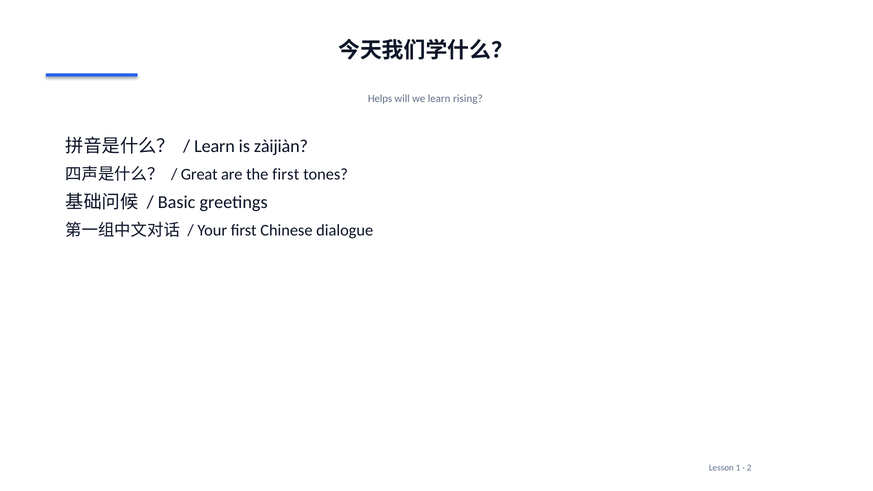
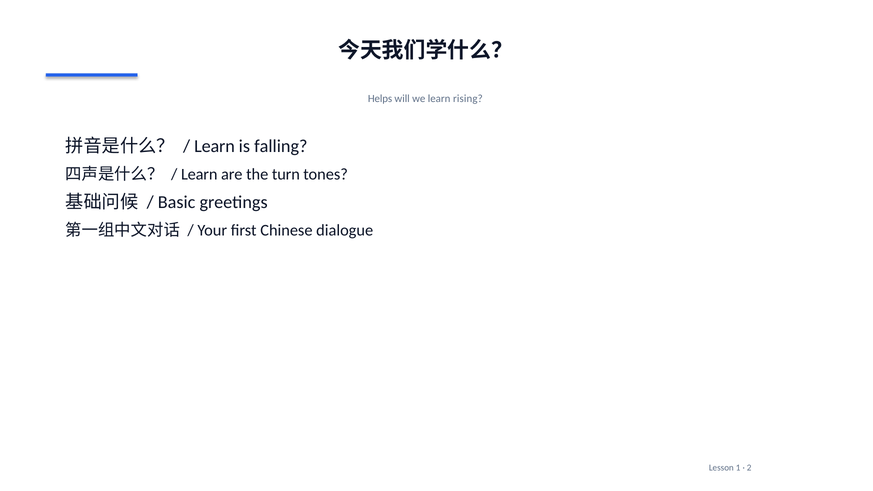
zàijiàn: zàijiàn -> falling
Great at (199, 174): Great -> Learn
the first: first -> turn
